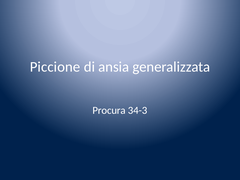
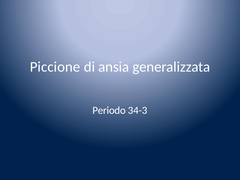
Procura: Procura -> Periodo
